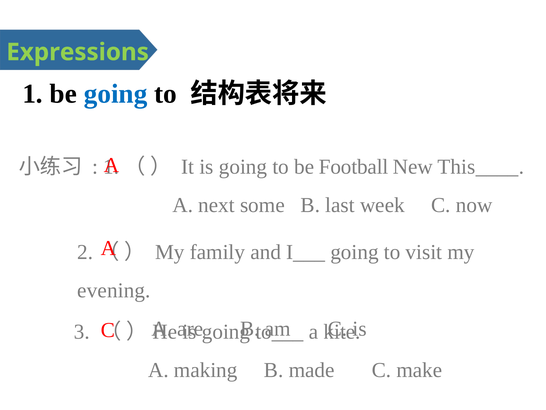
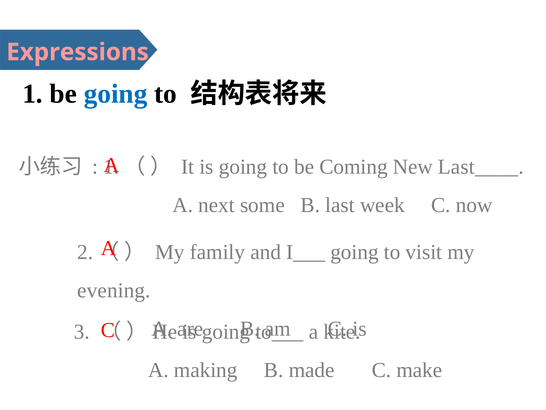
Expressions colour: light green -> pink
Football: Football -> Coming
This____: This____ -> Last____
